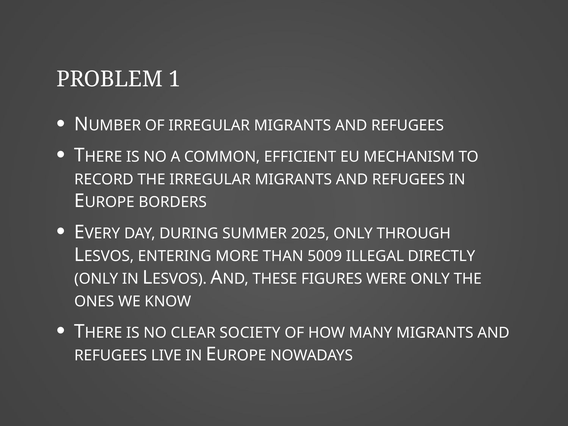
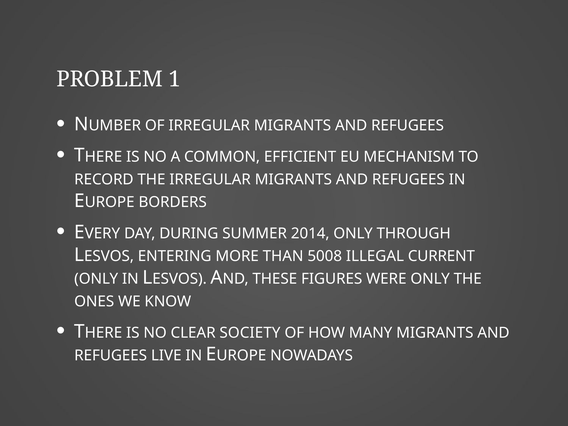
2025: 2025 -> 2014
5009: 5009 -> 5008
DIRECTLY: DIRECTLY -> CURRENT
